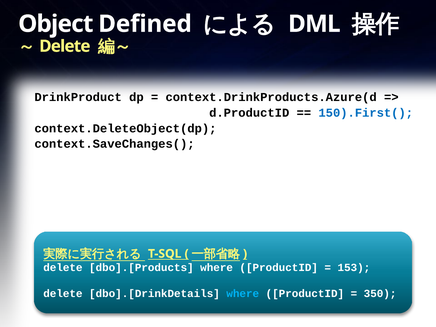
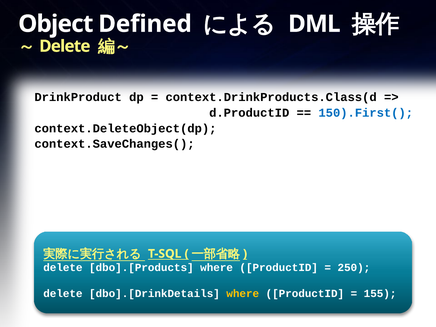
context.DrinkProducts.Azure(d: context.DrinkProducts.Azure(d -> context.DrinkProducts.Class(d
153: 153 -> 250
where at (243, 294) colour: light blue -> yellow
350: 350 -> 155
